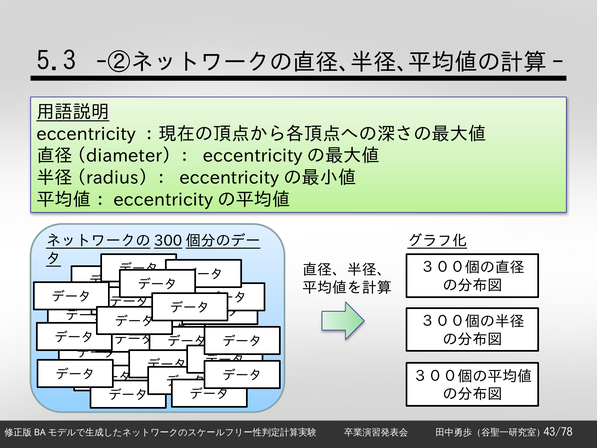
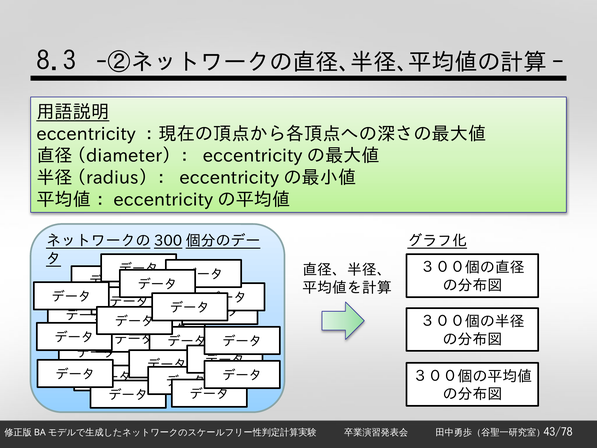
5.3: 5.3 -> 8.3
